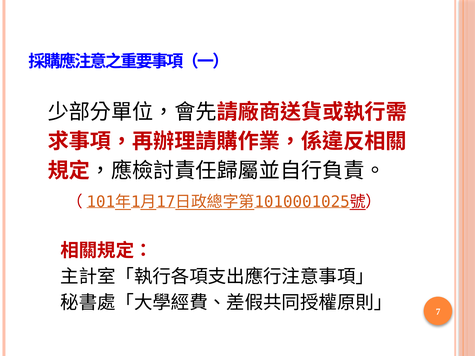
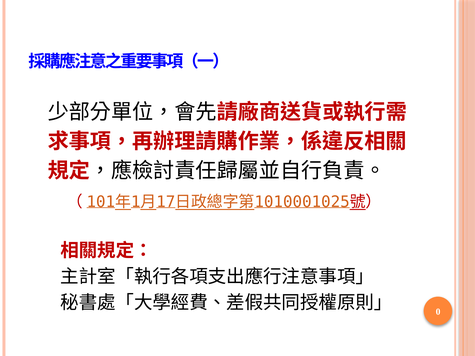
7: 7 -> 0
